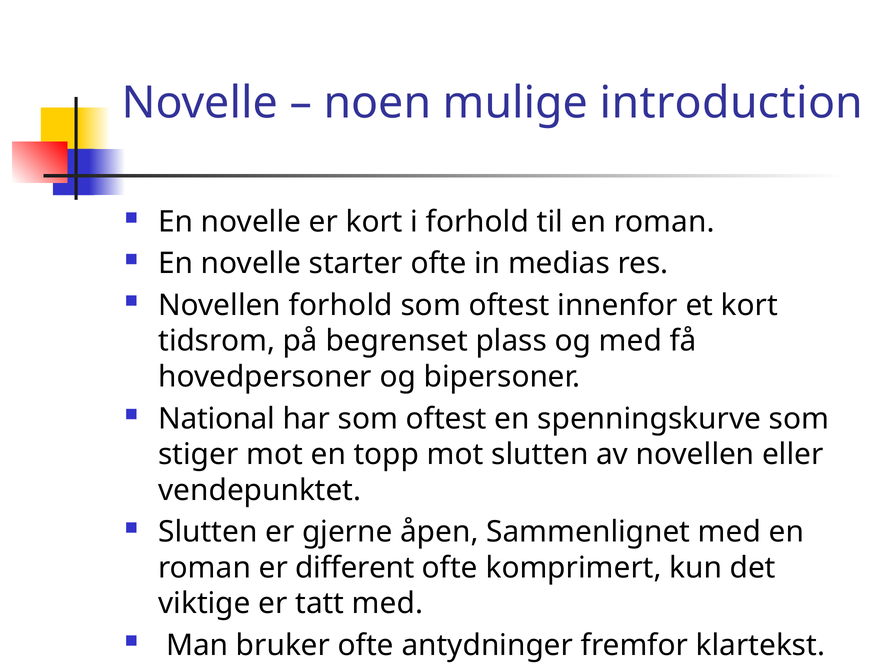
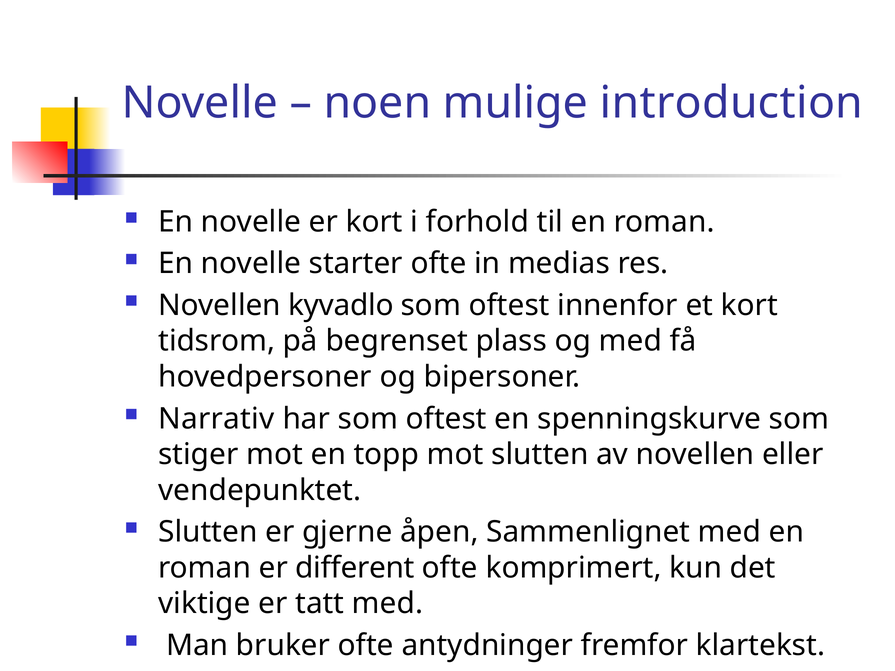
Novellen forhold: forhold -> kyvadlo
National: National -> Narrativ
